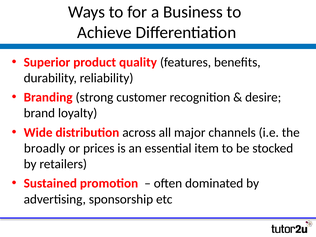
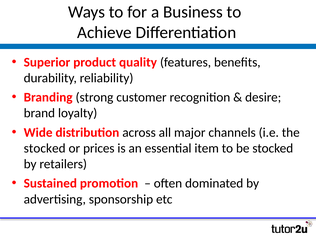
broadly at (45, 148): broadly -> stocked
